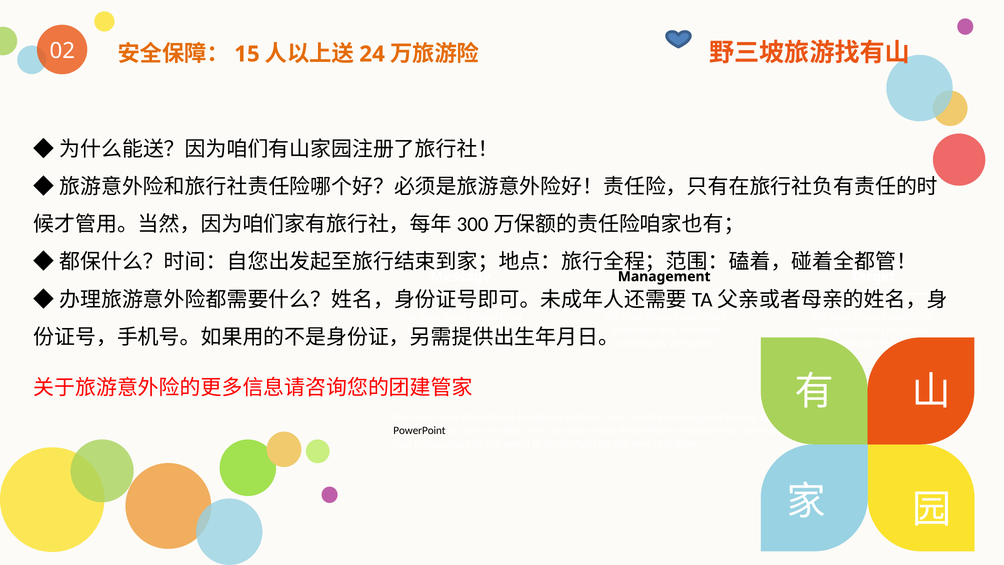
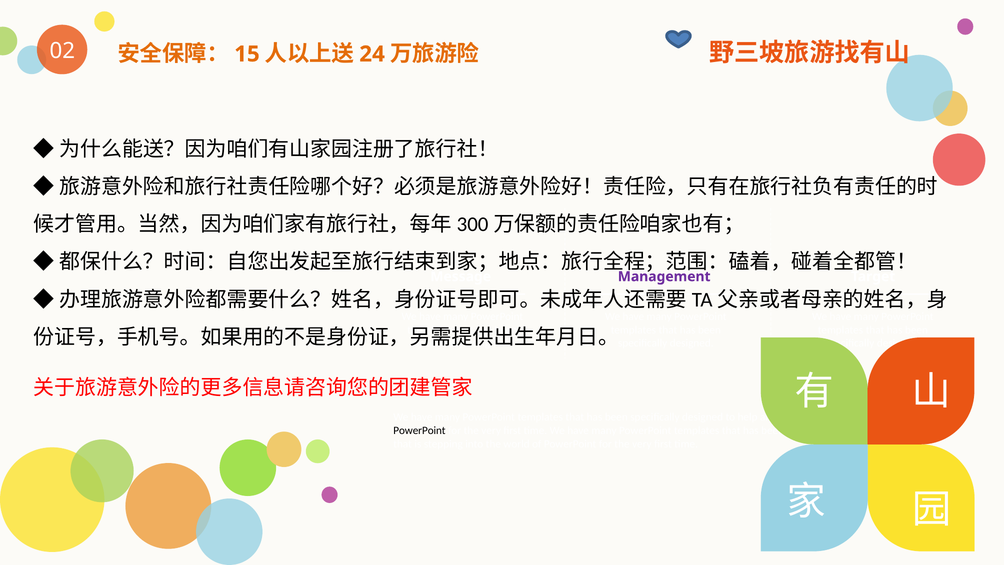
Management colour: black -> purple
